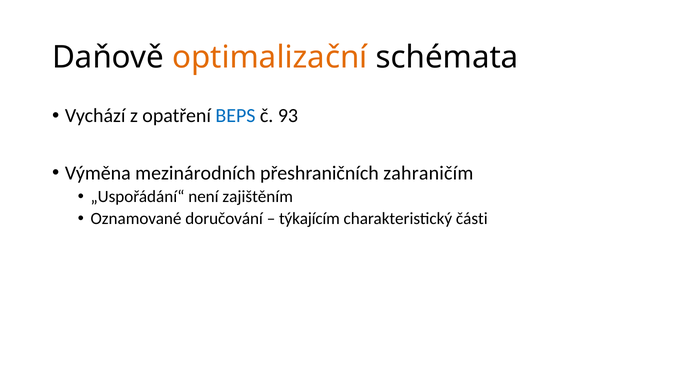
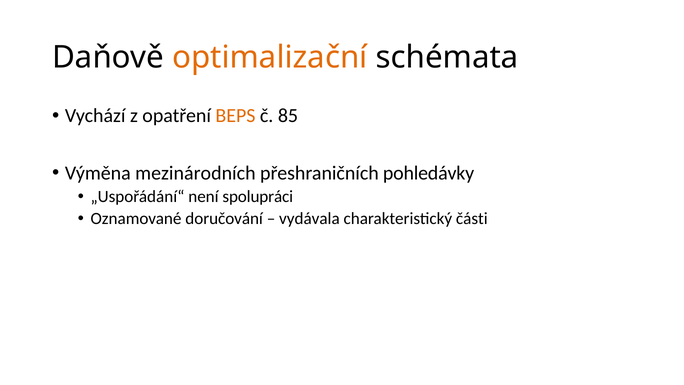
BEPS colour: blue -> orange
93: 93 -> 85
zahraničím: zahraničím -> pohledávky
zajištěním: zajištěním -> spolupráci
týkajícím: týkajícím -> vydávala
